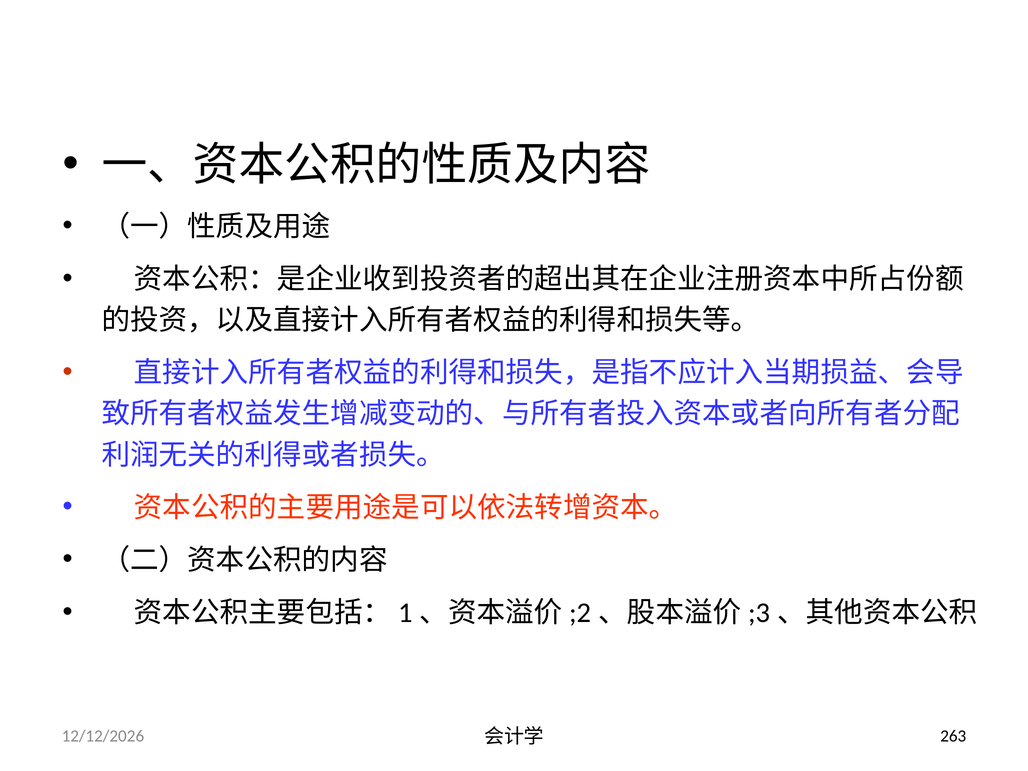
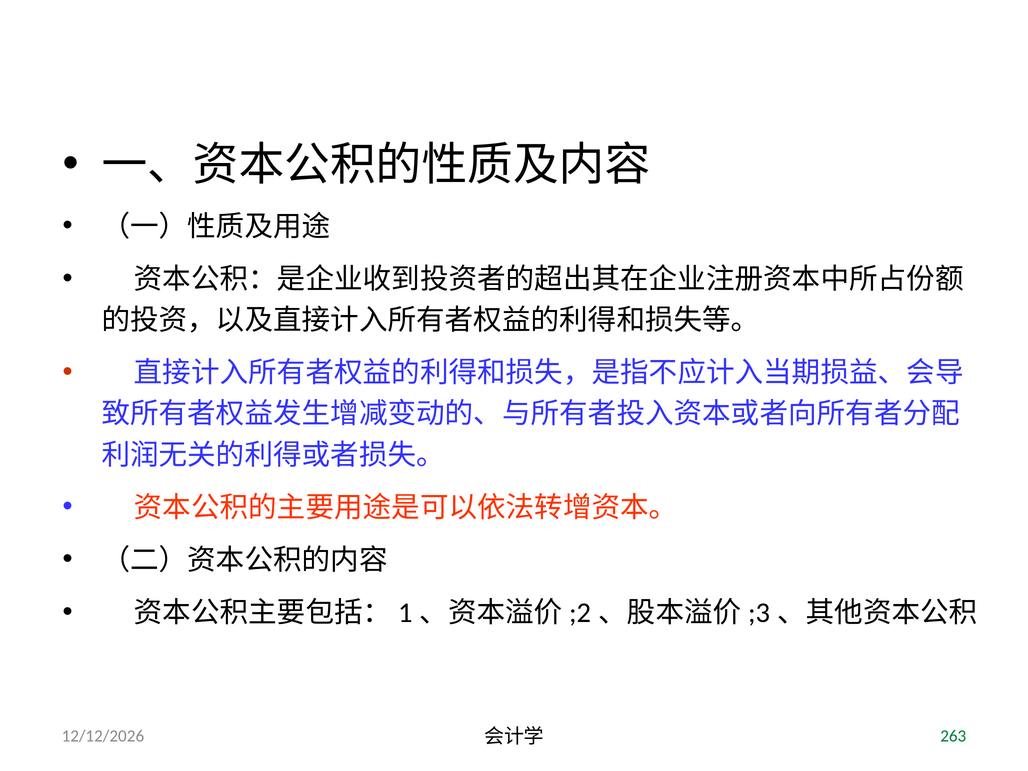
263 colour: black -> green
